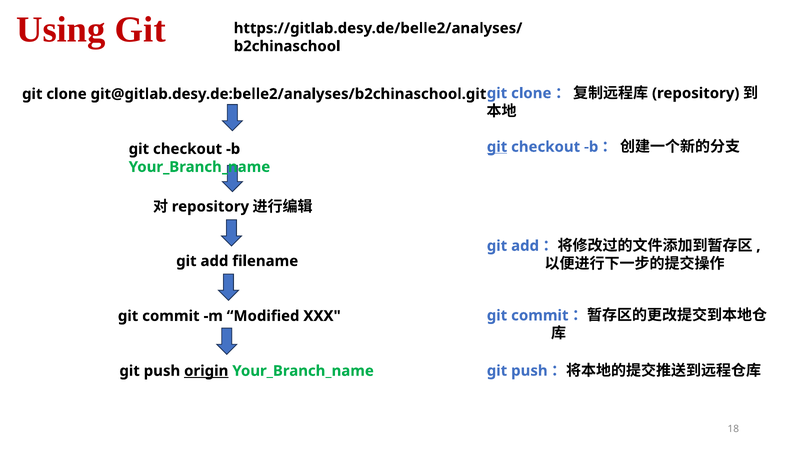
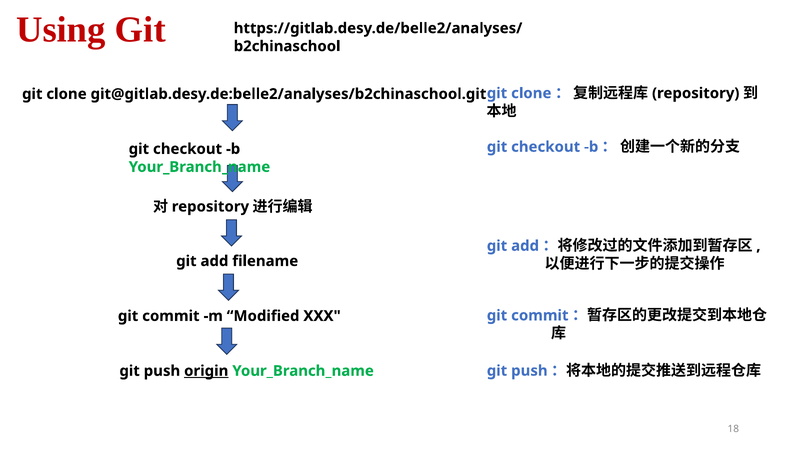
git at (497, 147) underline: present -> none
